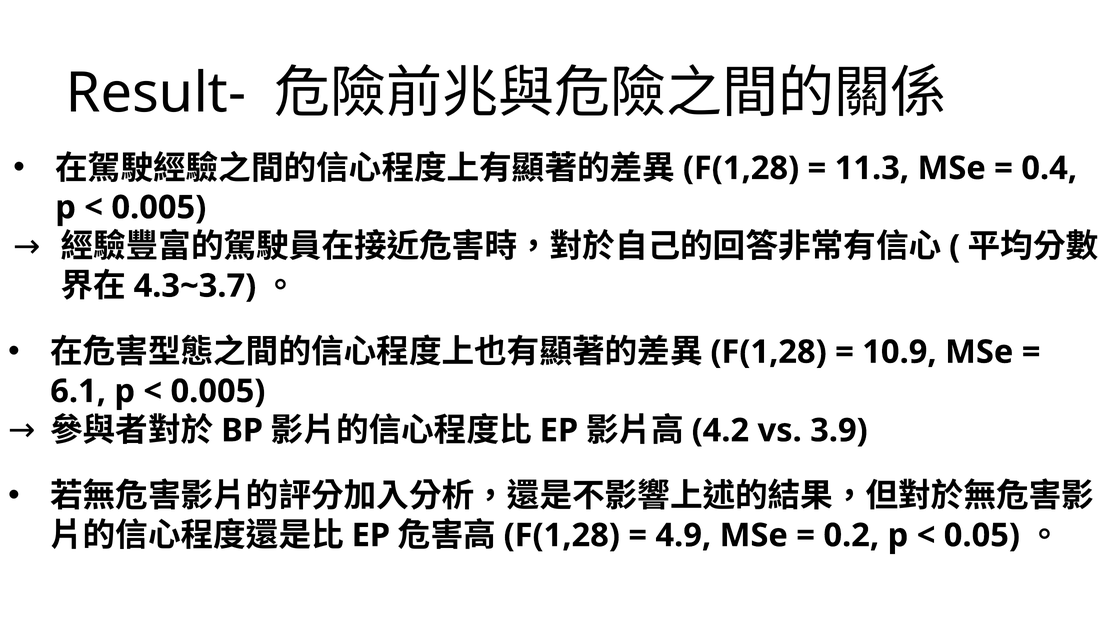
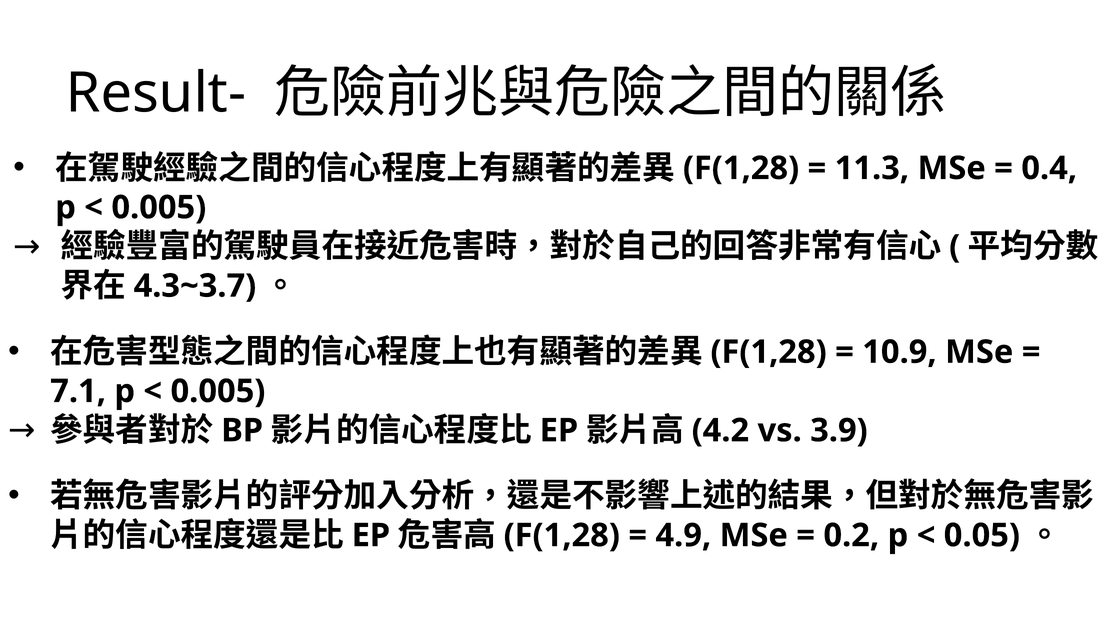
6.1: 6.1 -> 7.1
